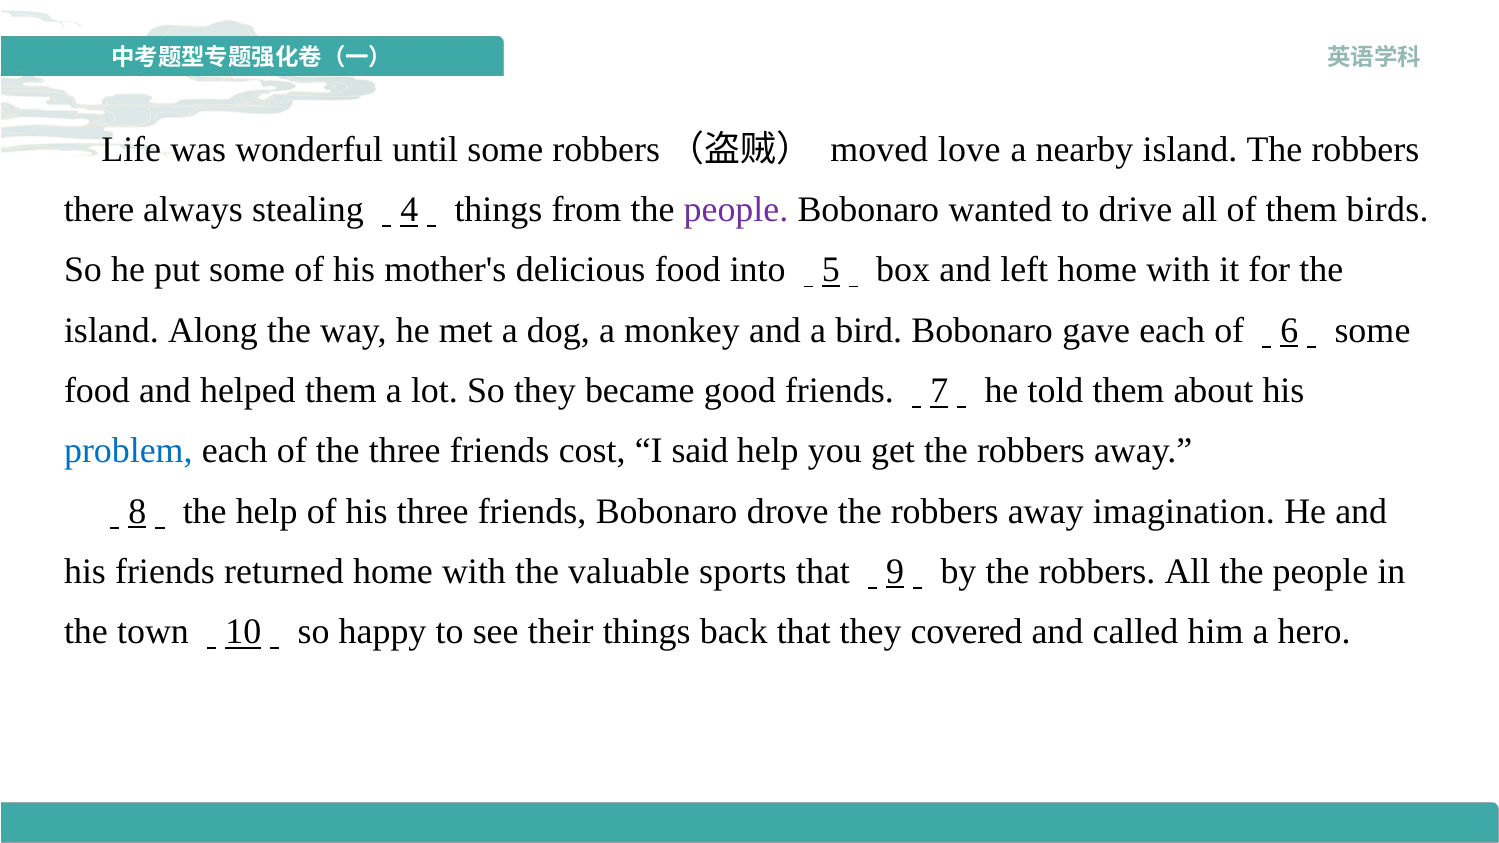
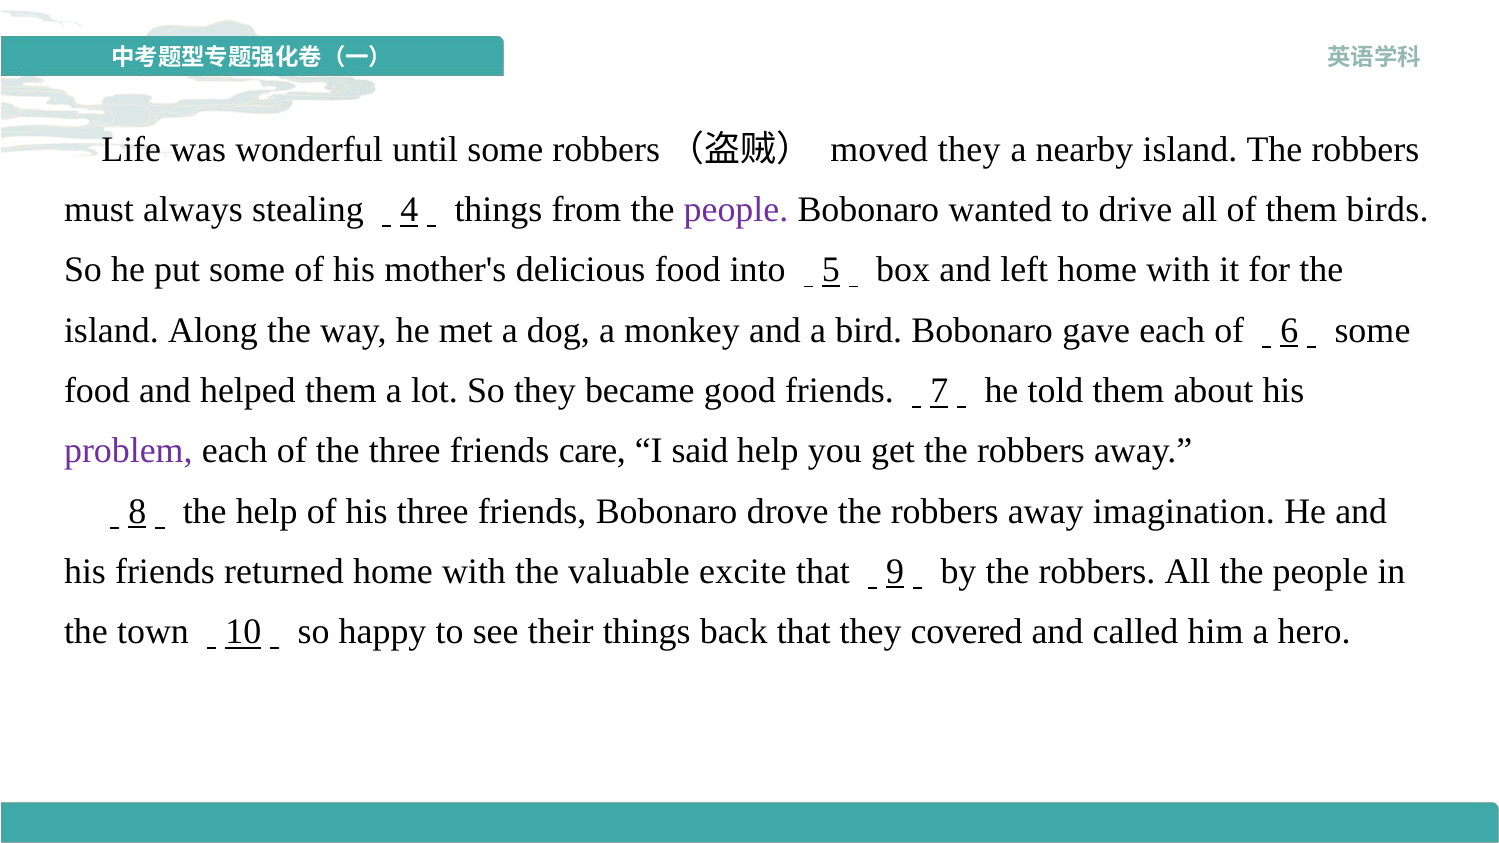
moved love: love -> they
there: there -> must
problem colour: blue -> purple
cost: cost -> care
sports: sports -> excite
